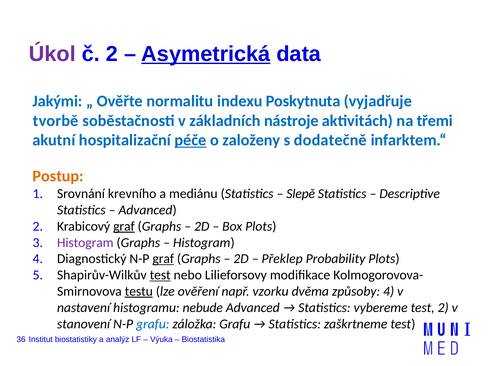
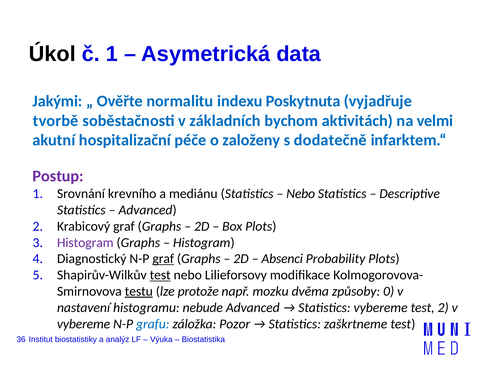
Úkol colour: purple -> black
č 2: 2 -> 1
Asymetrická underline: present -> none
nástroje: nástroje -> bychom
třemi: třemi -> velmi
péče underline: present -> none
Postup colour: orange -> purple
Slepě at (301, 194): Slepě -> Nebo
graf at (124, 226) underline: present -> none
Překlep: Překlep -> Absenci
ověření: ověření -> protože
vzorku: vzorku -> mozku
způsoby 4: 4 -> 0
stanovení at (84, 324): stanovení -> vybereme
záložka Grafu: Grafu -> Pozor
